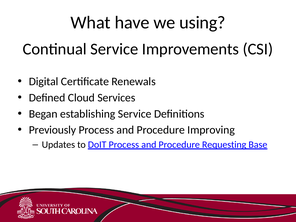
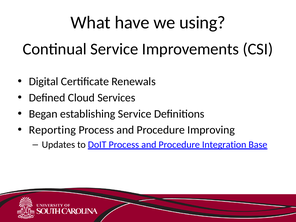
Previously: Previously -> Reporting
Requesting: Requesting -> Integration
